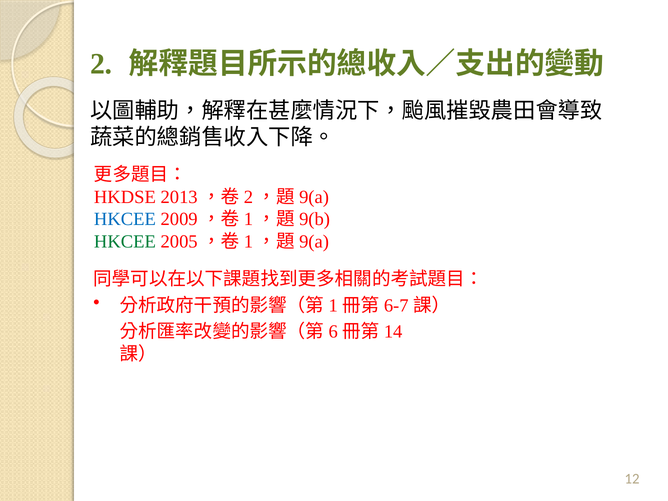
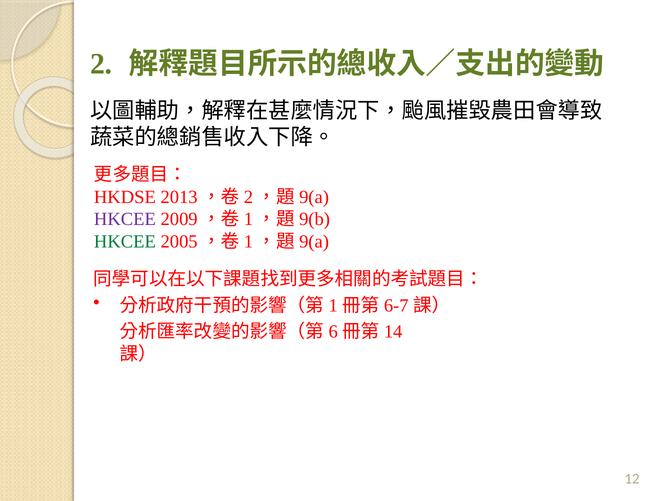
HKCEE at (125, 219) colour: blue -> purple
